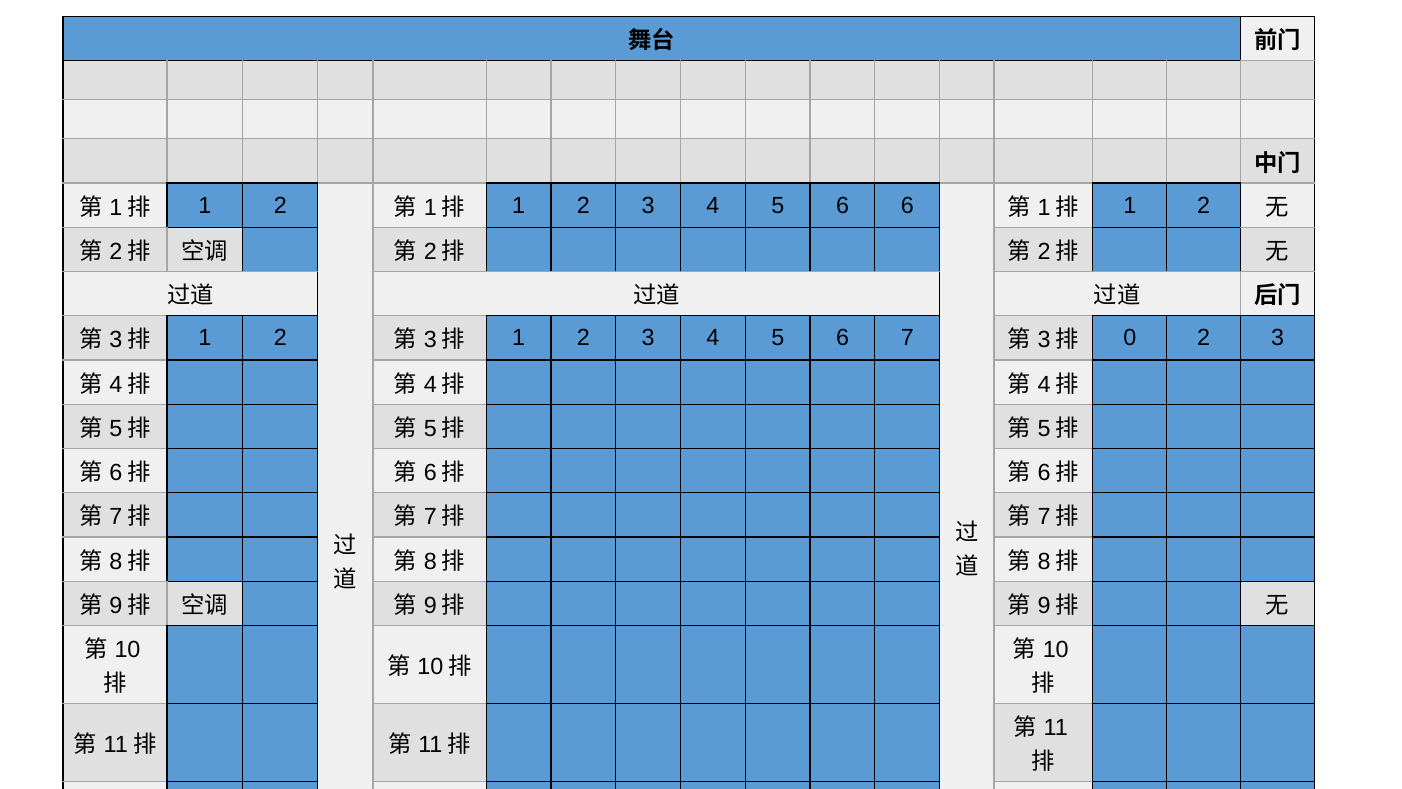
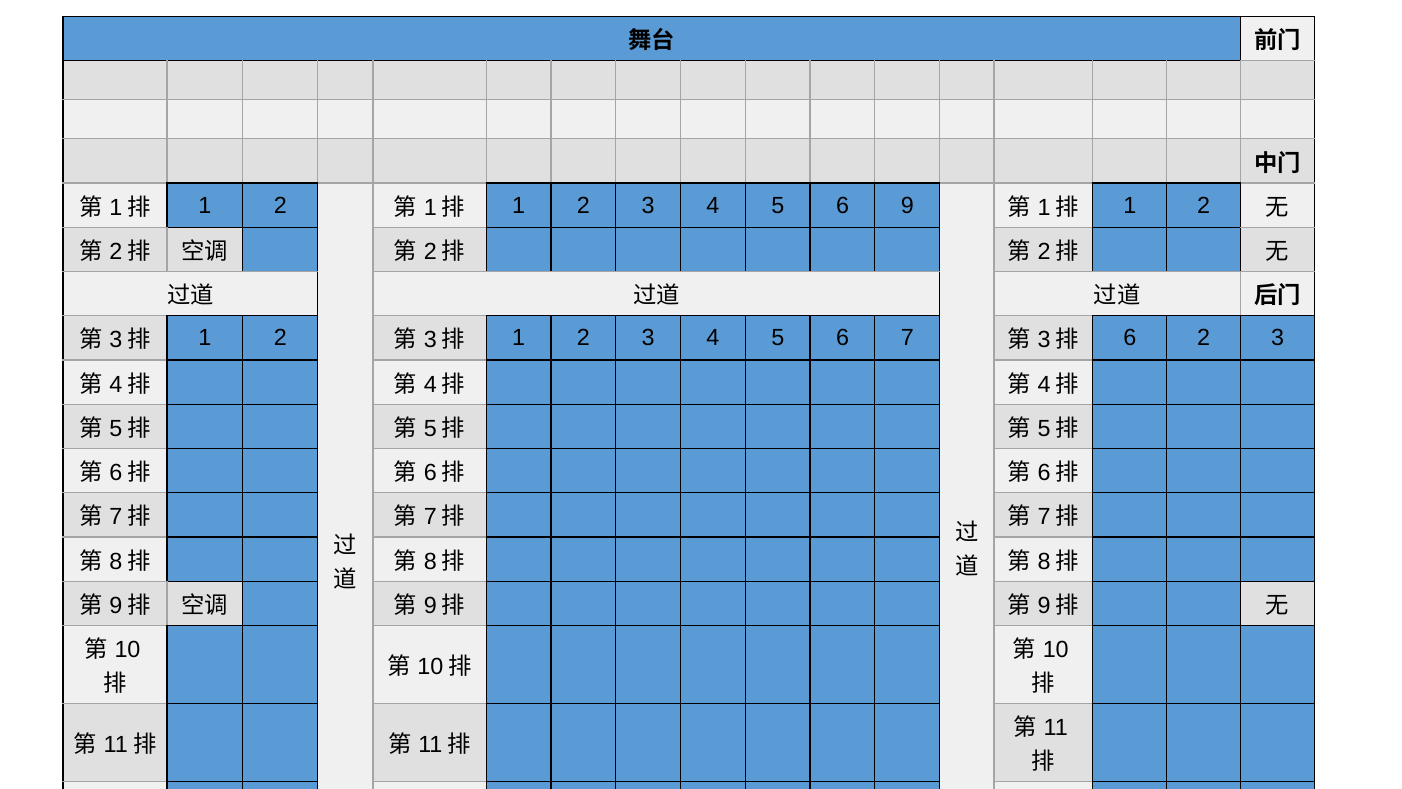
6 6: 6 -> 9
0 at (1130, 338): 0 -> 6
